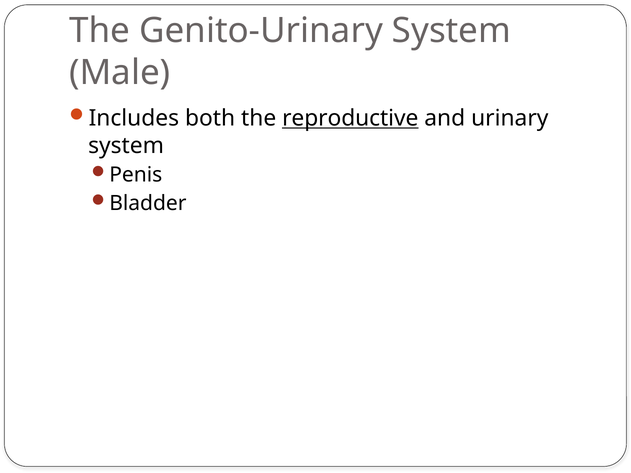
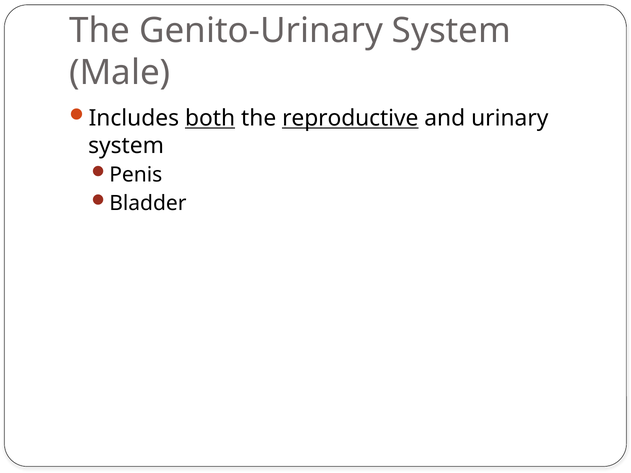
both underline: none -> present
